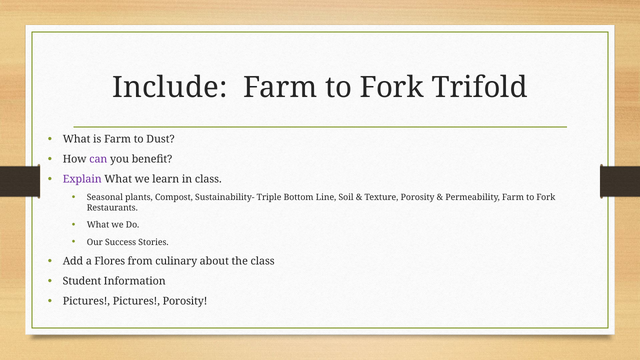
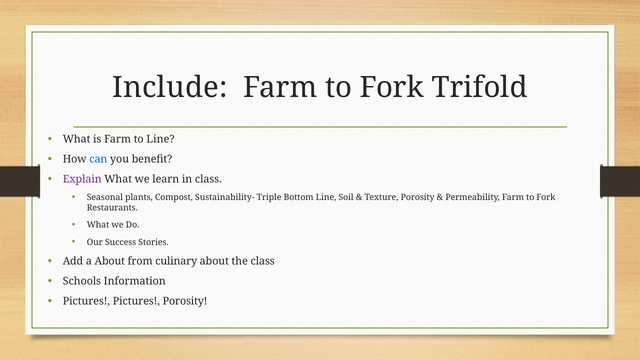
to Dust: Dust -> Line
can colour: purple -> blue
a Flores: Flores -> About
Student: Student -> Schools
